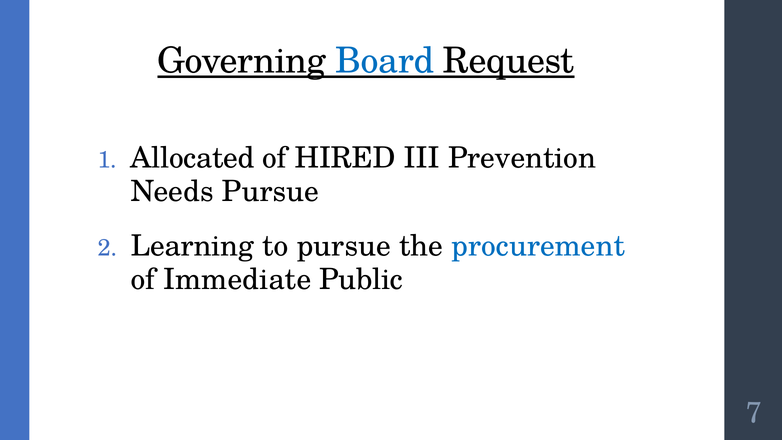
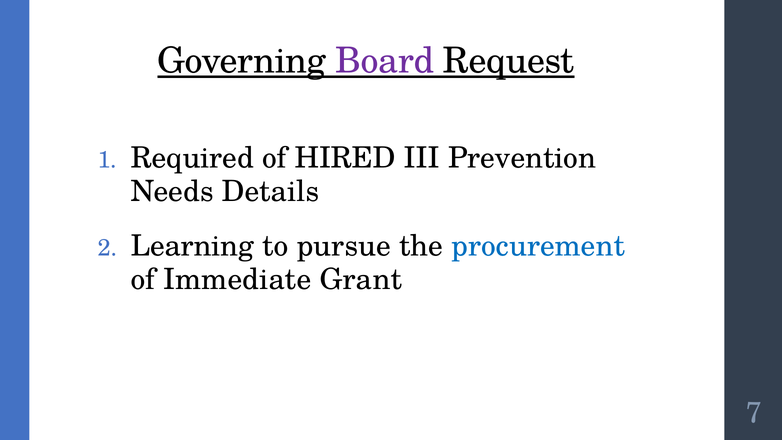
Board colour: blue -> purple
Allocated: Allocated -> Required
Needs Pursue: Pursue -> Details
Public: Public -> Grant
